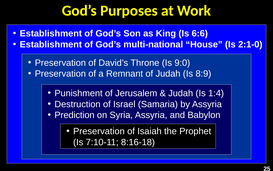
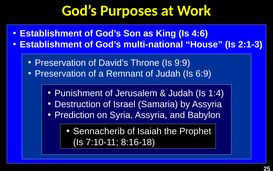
6:6: 6:6 -> 4:6
2:1-0: 2:1-0 -> 2:1-3
9:0: 9:0 -> 9:9
8:9: 8:9 -> 6:9
Preservation at (99, 131): Preservation -> Sennacherib
